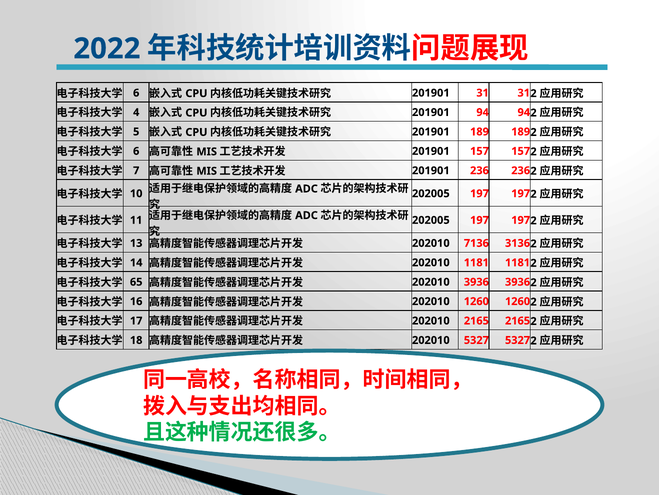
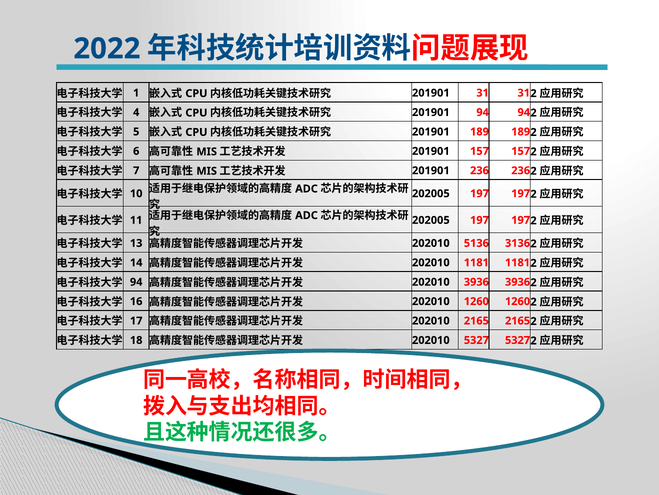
6 at (136, 93): 6 -> 1
7136: 7136 -> 5136
65 at (136, 282): 65 -> 94
